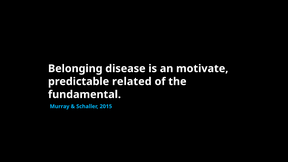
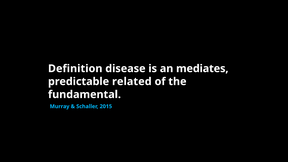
Belonging: Belonging -> Definition
motivate: motivate -> mediates
